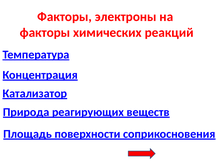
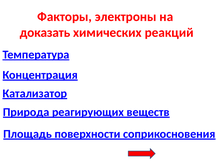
факторы at (45, 32): факторы -> доказать
